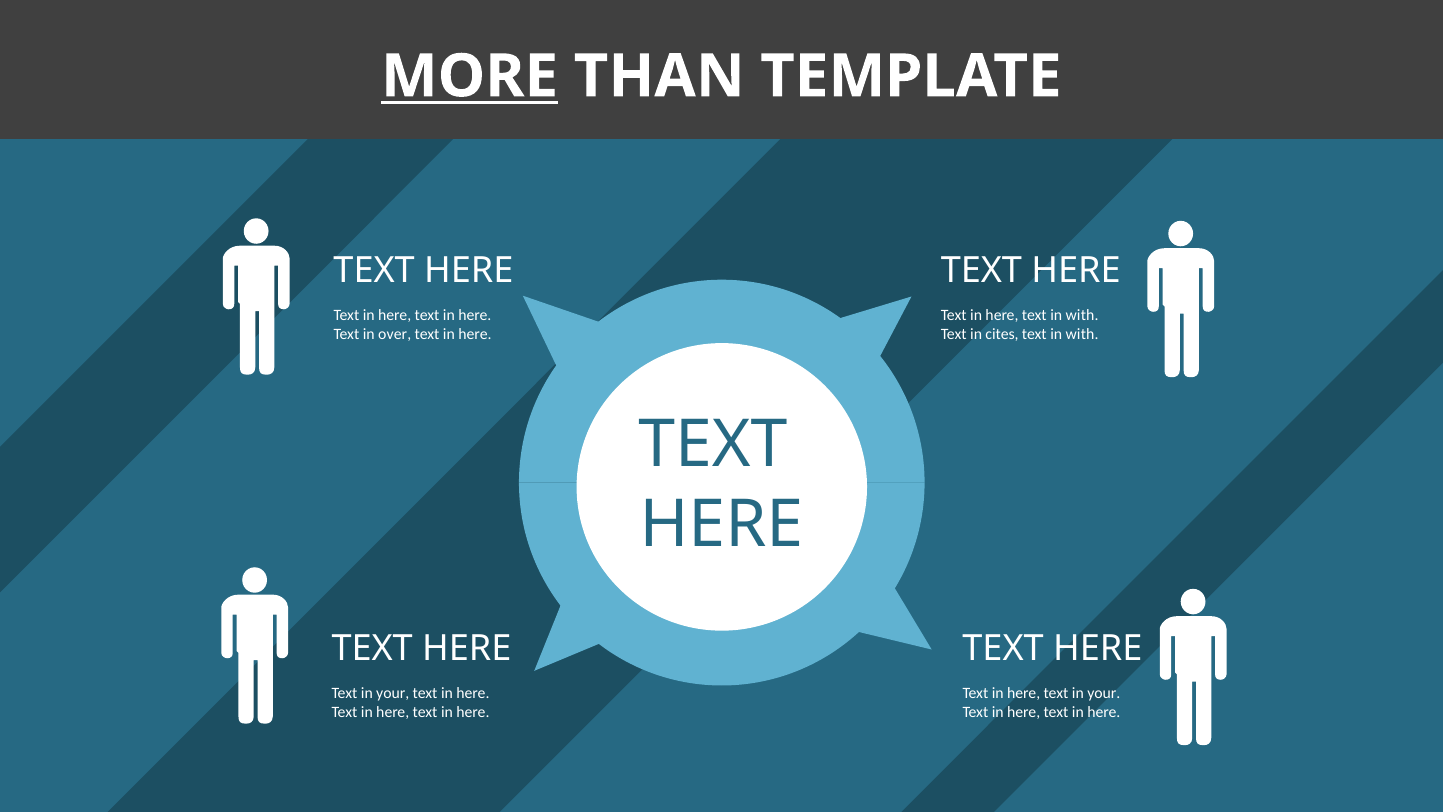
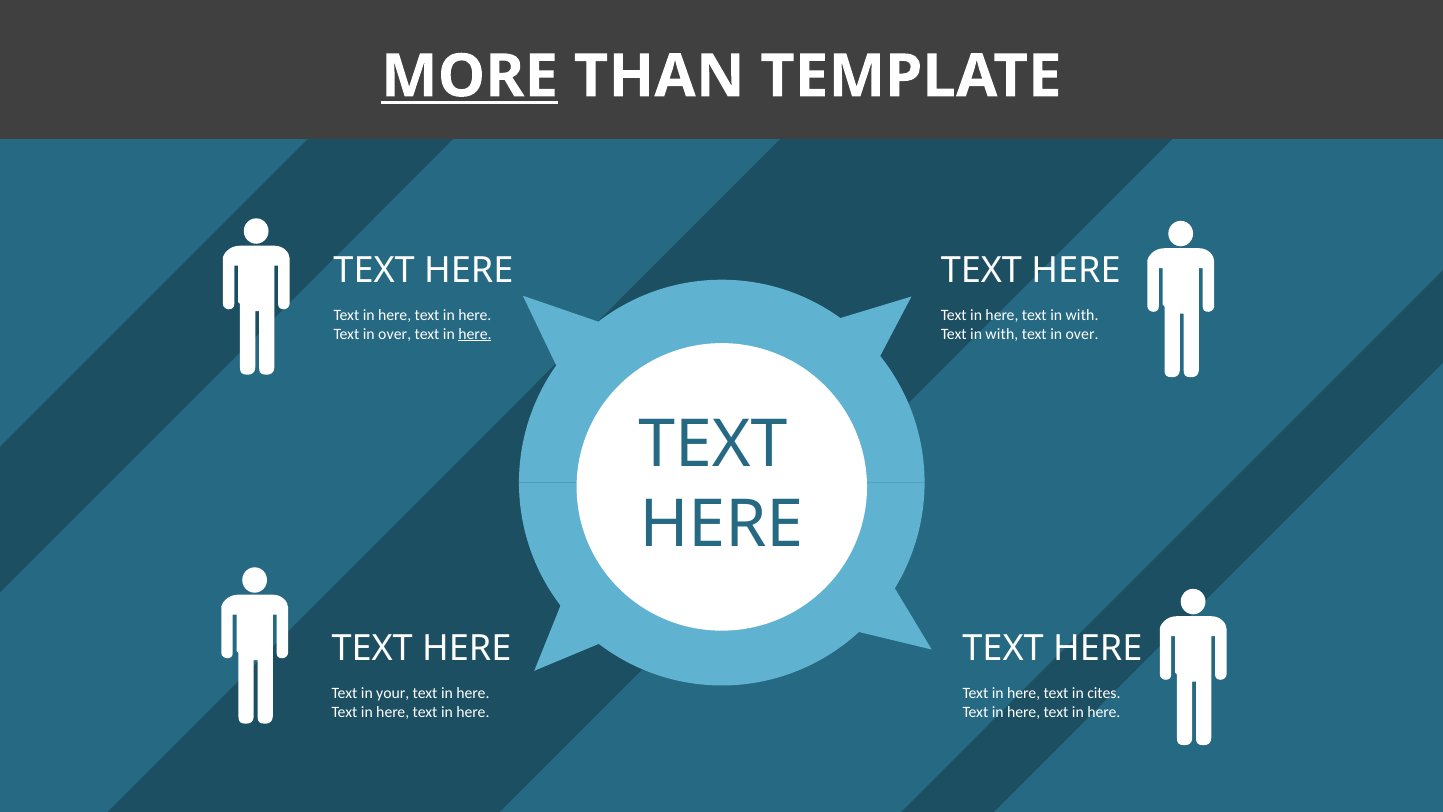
here at (475, 334) underline: none -> present
cites at (1002, 334): cites -> with
with at (1082, 334): with -> over
your at (1104, 693): your -> cites
